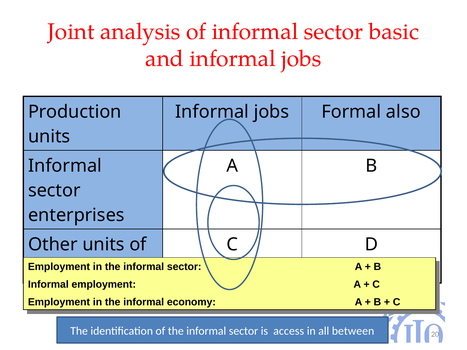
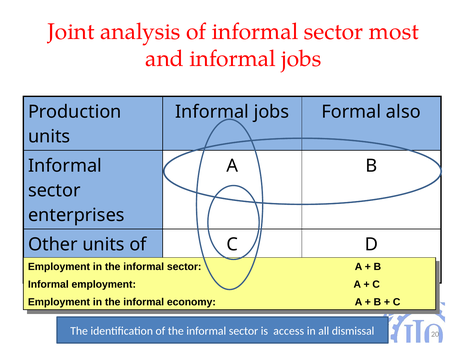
basic: basic -> most
between: between -> dismissal
